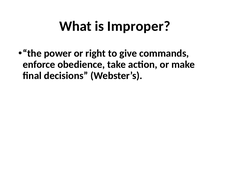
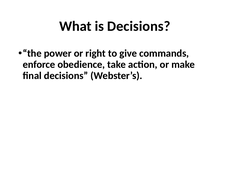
is Improper: Improper -> Decisions
